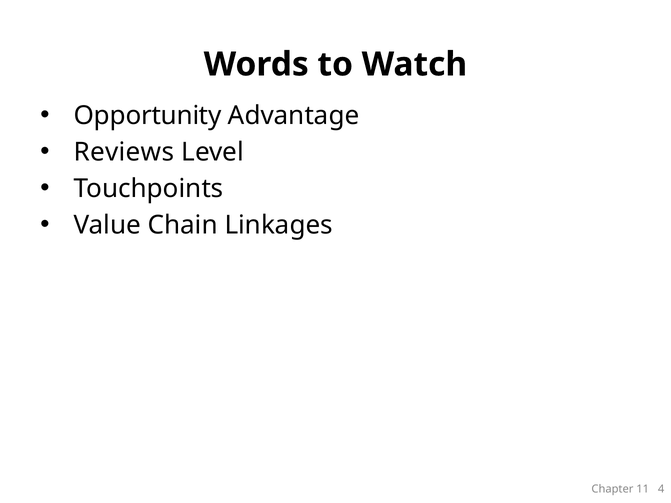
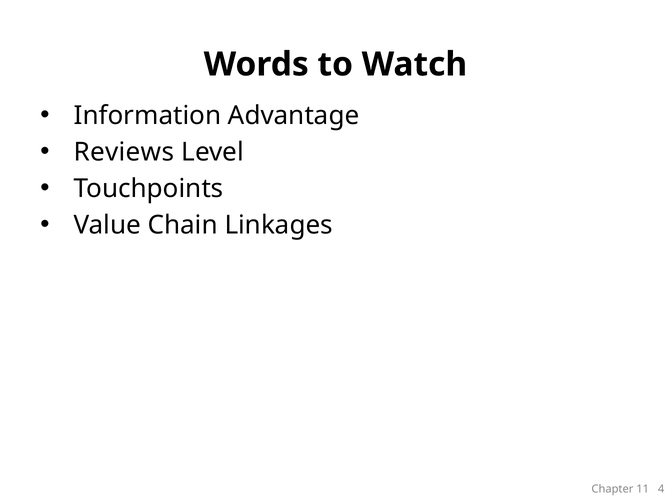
Opportunity: Opportunity -> Information
